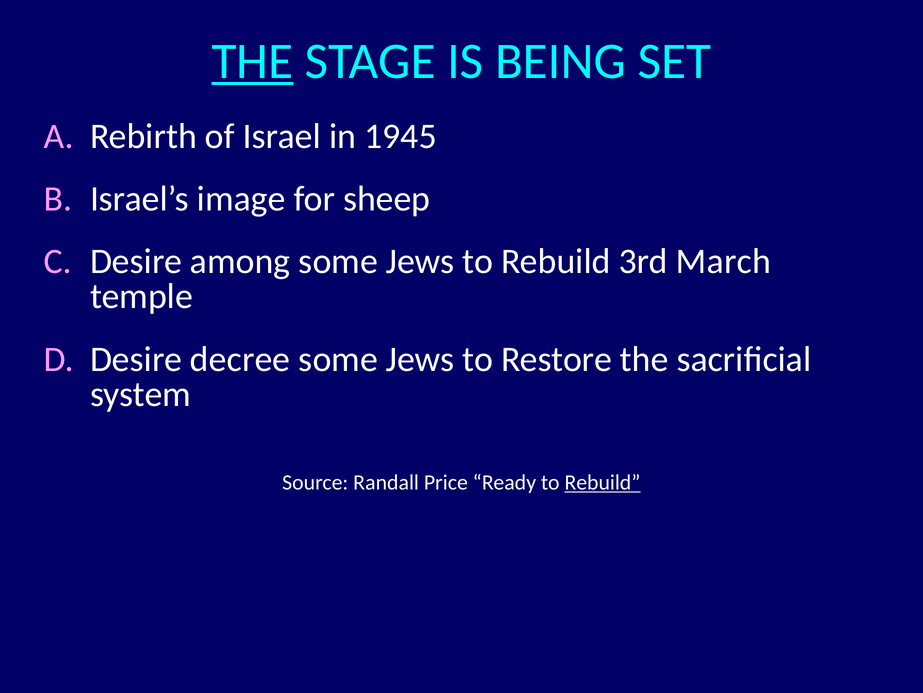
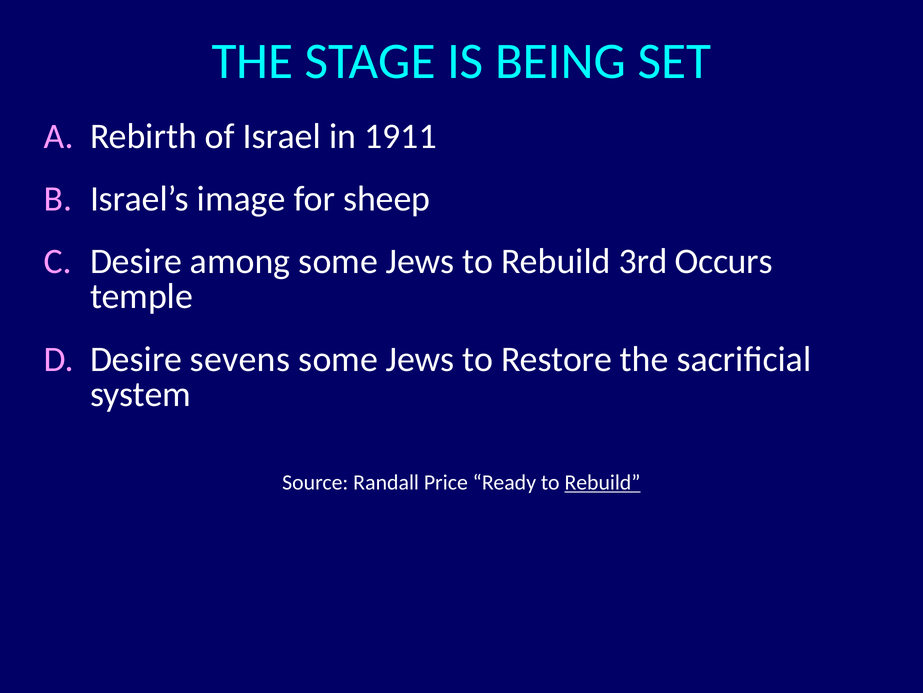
THE at (252, 61) underline: present -> none
1945: 1945 -> 1911
March: March -> Occurs
decree: decree -> sevens
